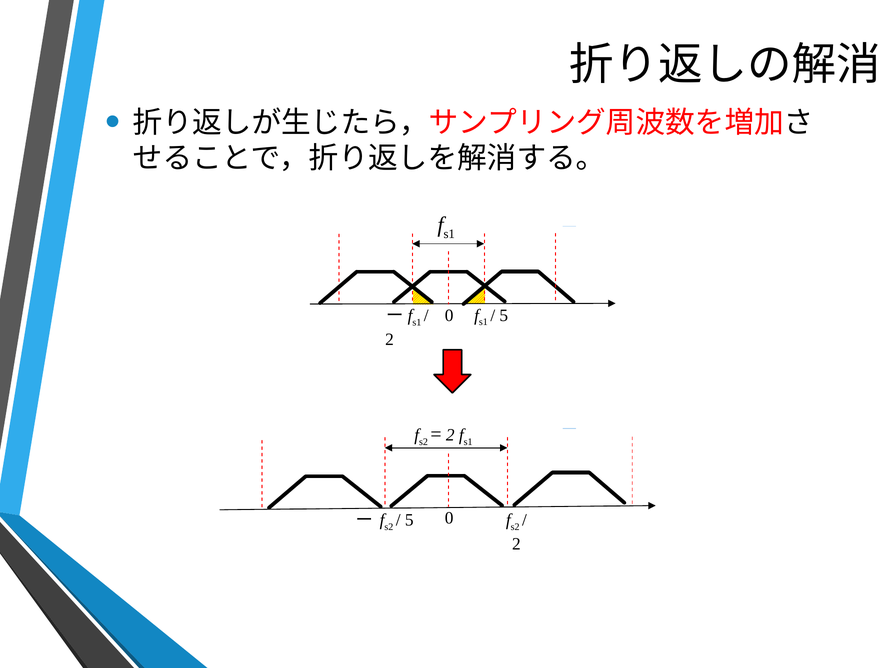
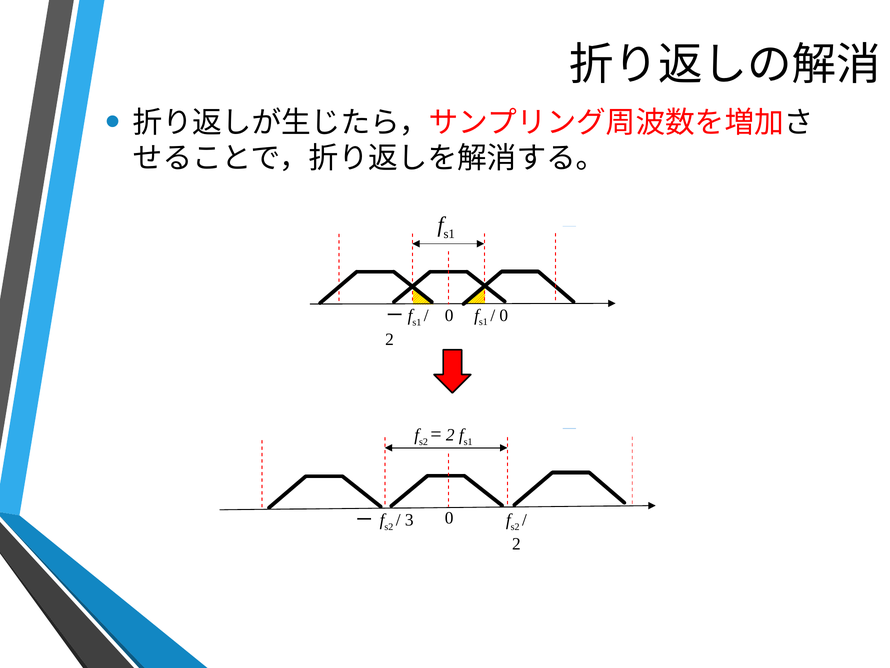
5 at (504, 315): 5 -> 0
5 at (409, 520): 5 -> 3
